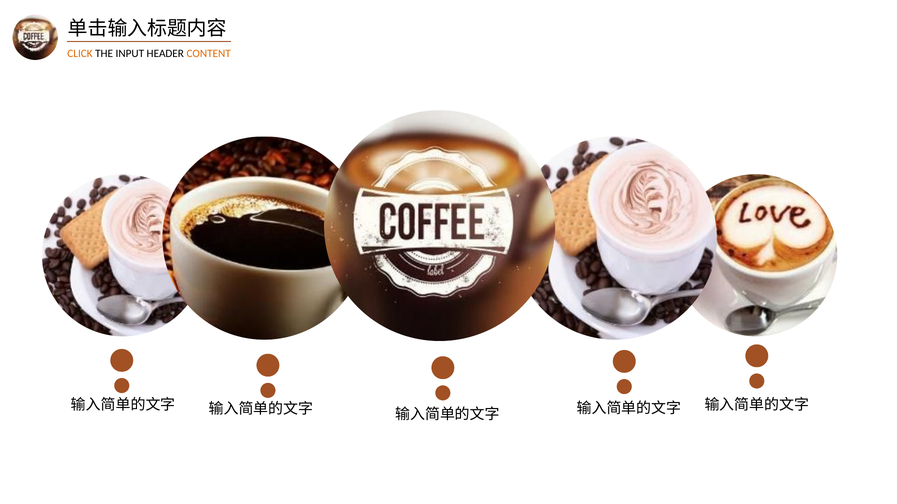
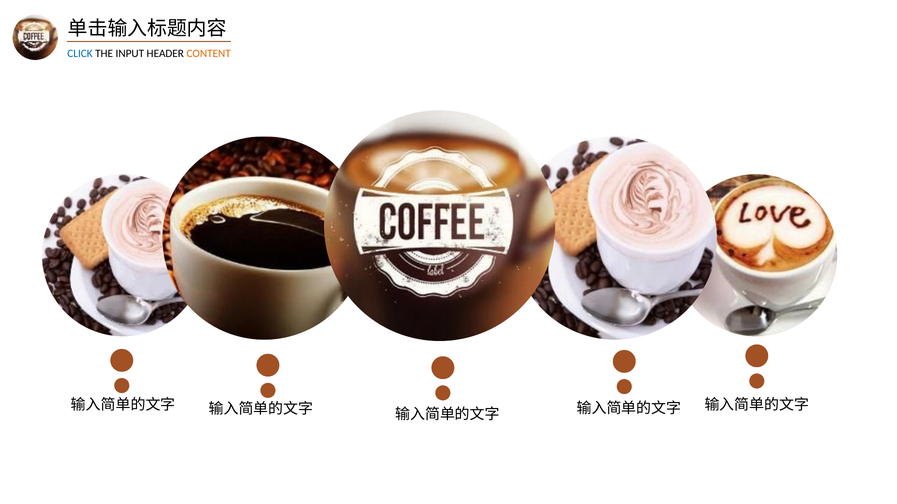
CLICK colour: orange -> blue
